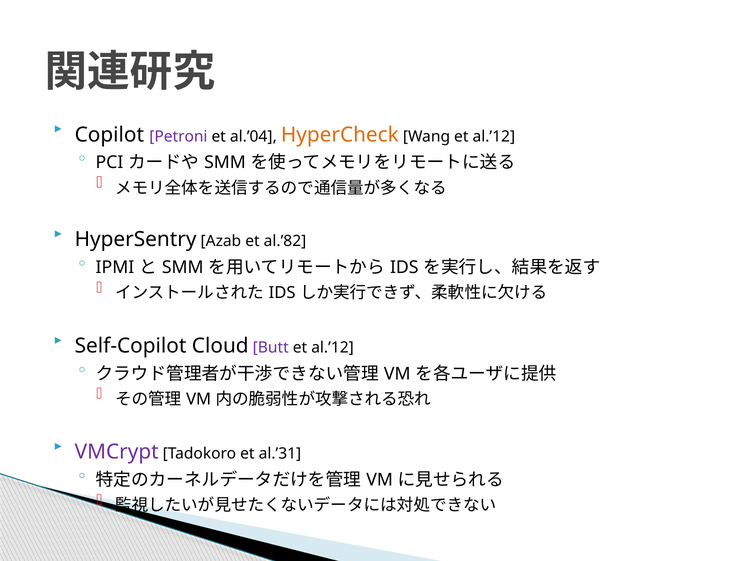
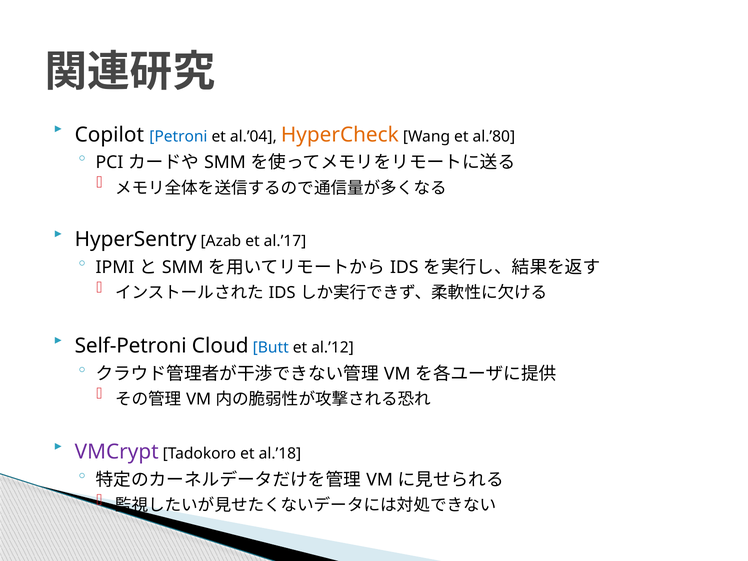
Petroni colour: purple -> blue
Wang et al.’12: al.’12 -> al.’80
al.’82: al.’82 -> al.’17
Self-Copilot: Self-Copilot -> Self-Petroni
Butt colour: purple -> blue
al.’31: al.’31 -> al.’18
